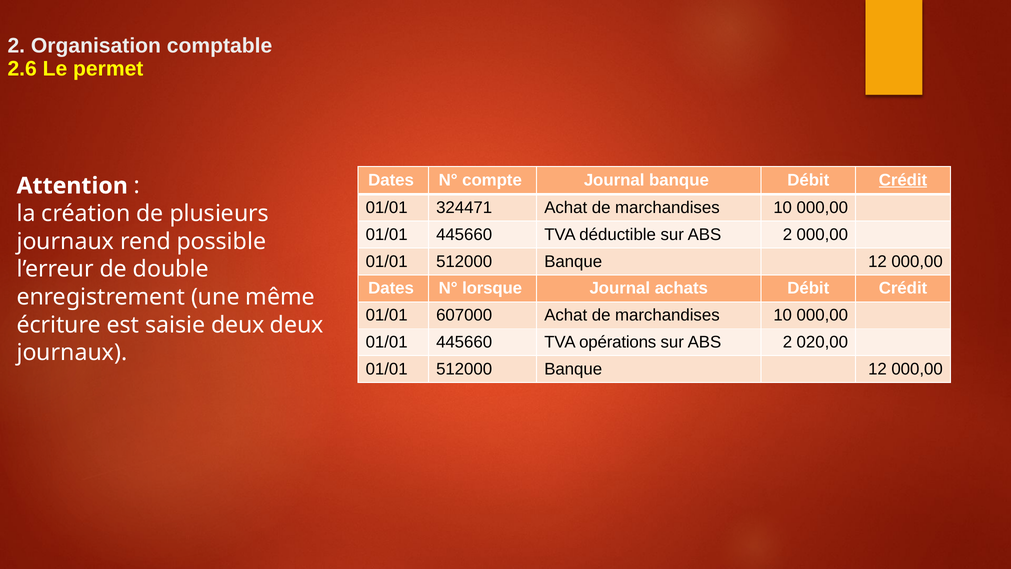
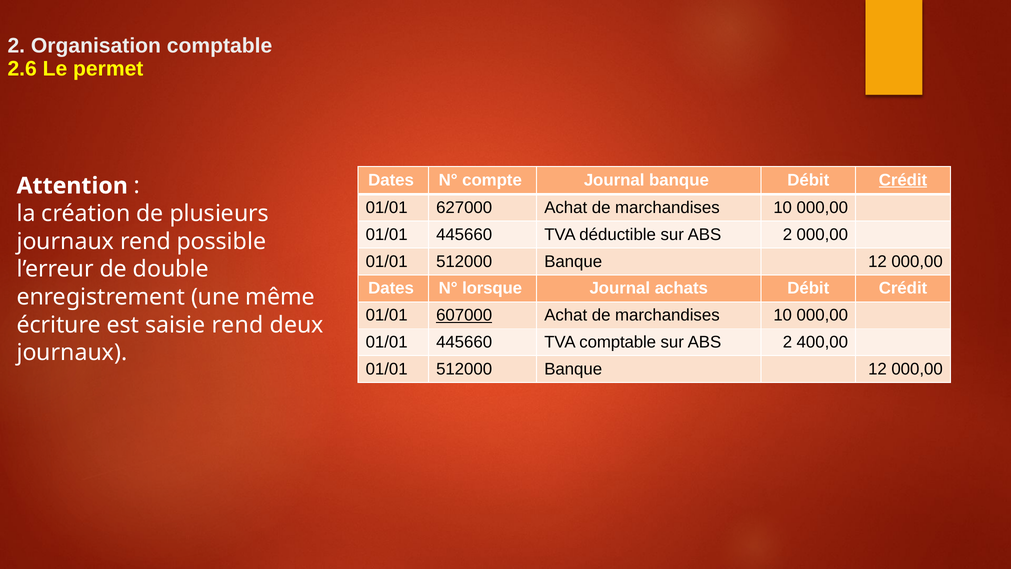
324471: 324471 -> 627000
607000 underline: none -> present
saisie deux: deux -> rend
TVA opérations: opérations -> comptable
020,00: 020,00 -> 400,00
